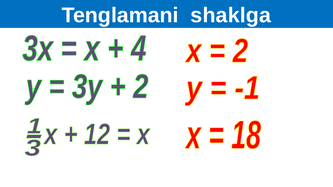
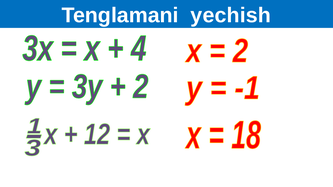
shaklga: shaklga -> yechish
